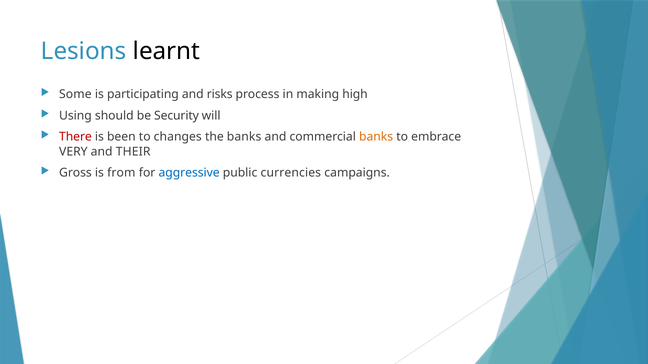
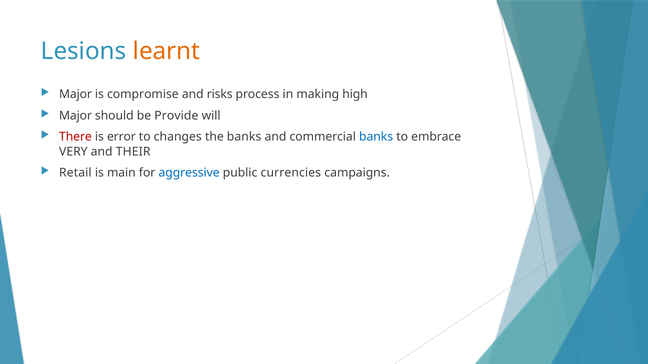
learnt colour: black -> orange
Some at (75, 95): Some -> Major
participating: participating -> compromise
Using at (75, 116): Using -> Major
Security: Security -> Provide
been: been -> error
banks at (376, 137) colour: orange -> blue
Gross: Gross -> Retail
from: from -> main
